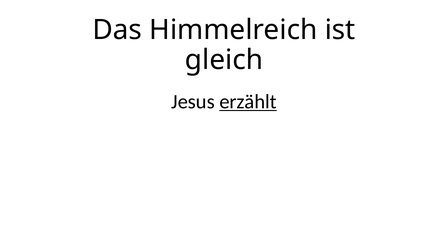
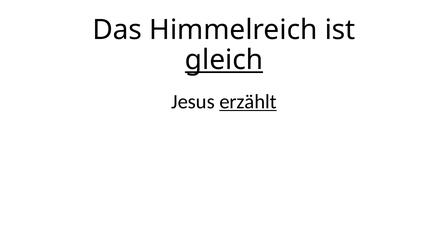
gleich underline: none -> present
